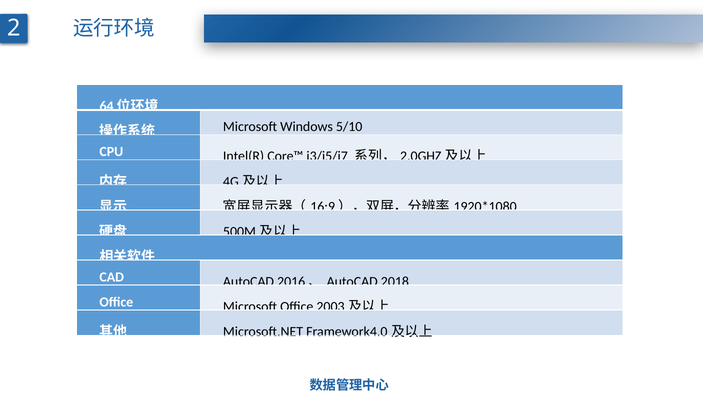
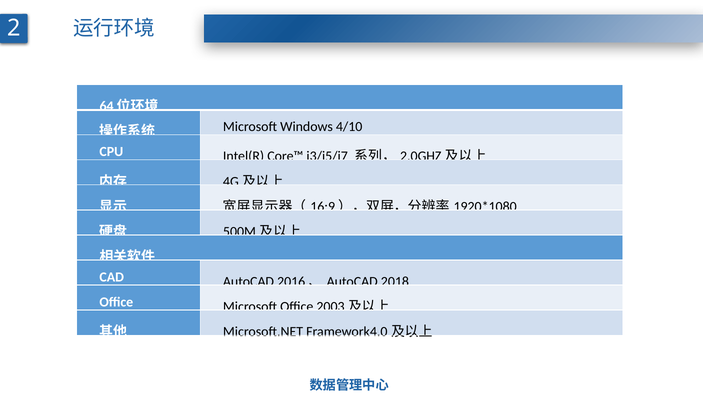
5/10: 5/10 -> 4/10
